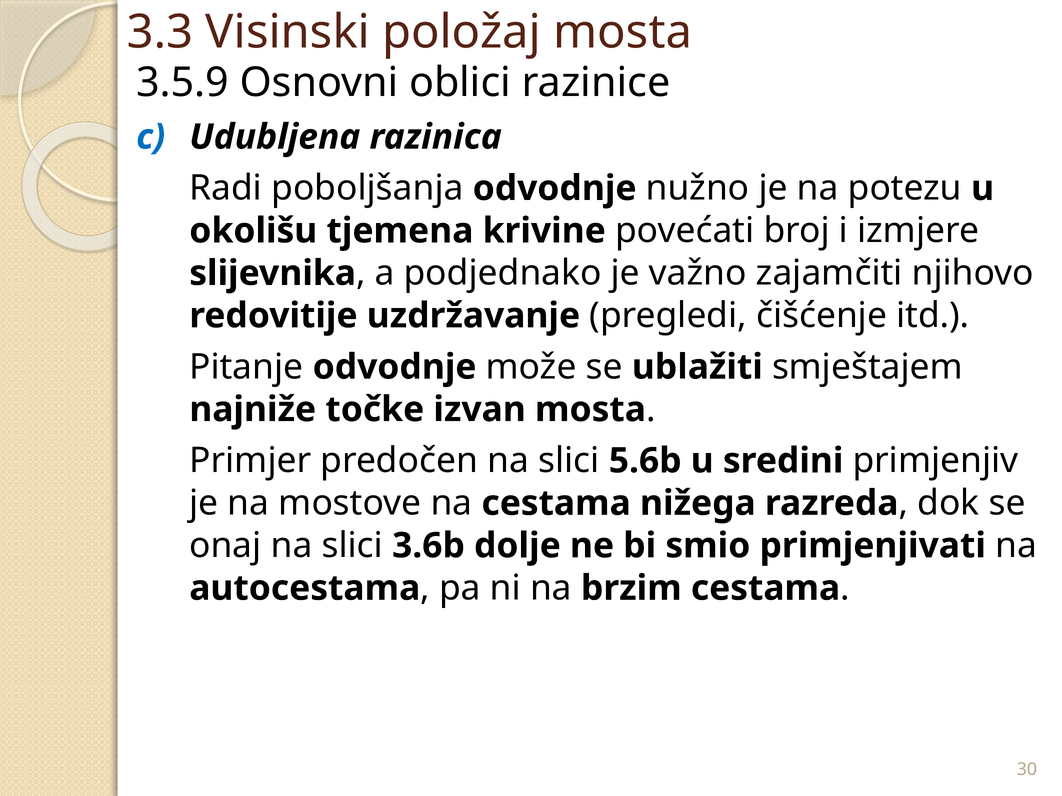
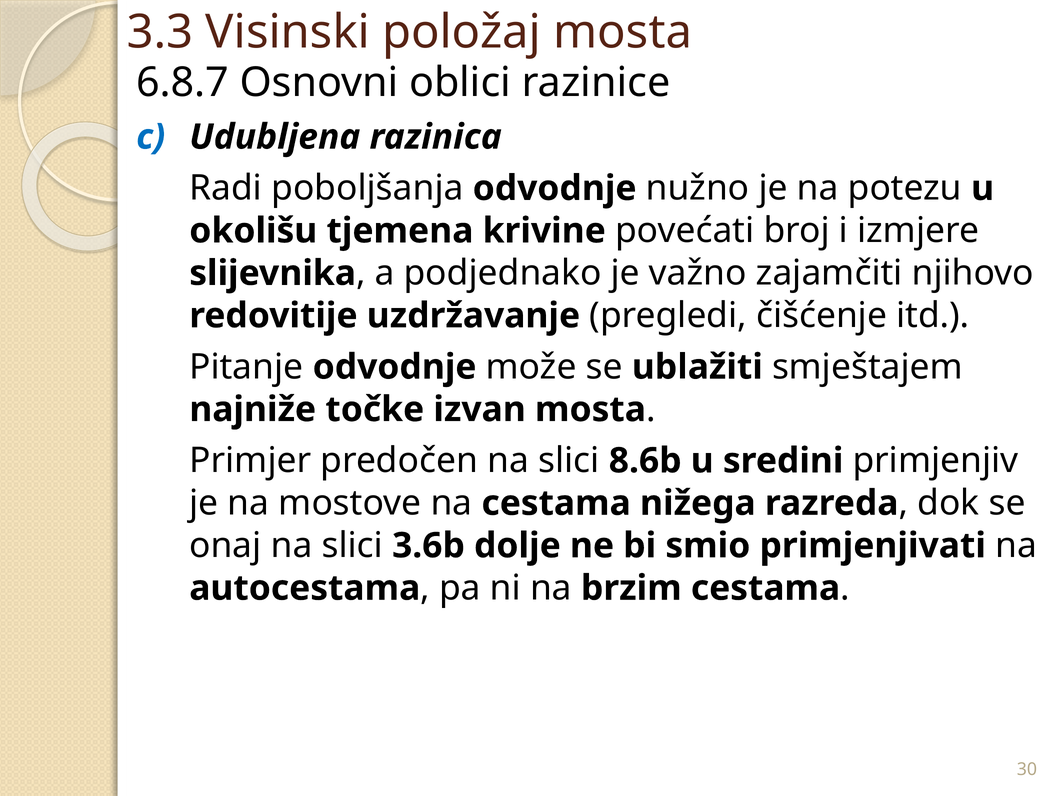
3.5.9: 3.5.9 -> 6.8.7
5.6b: 5.6b -> 8.6b
